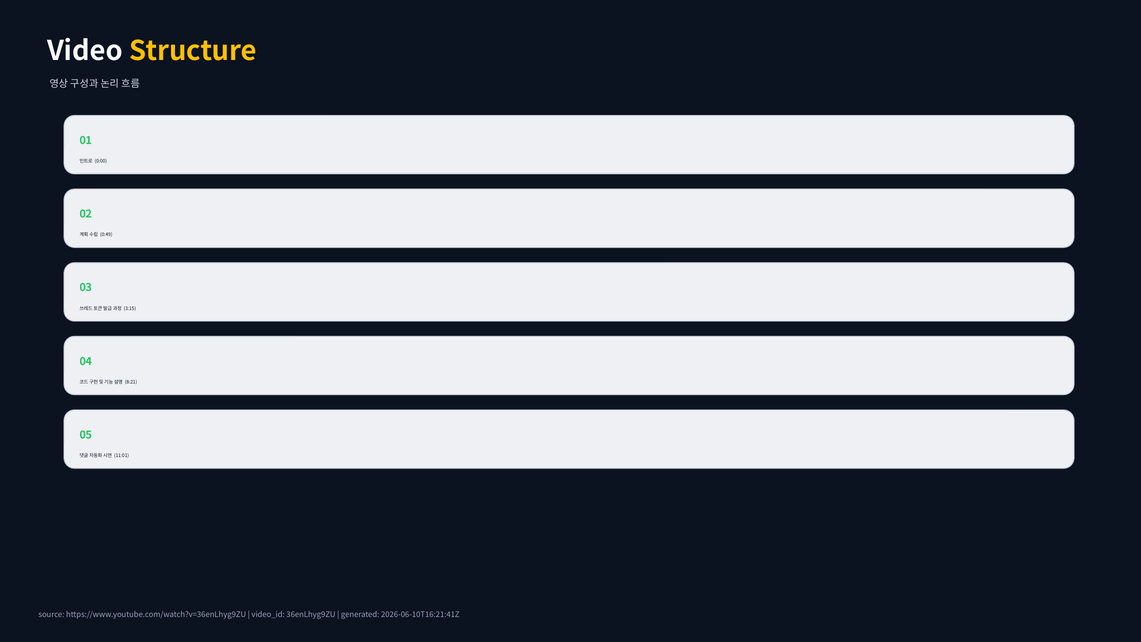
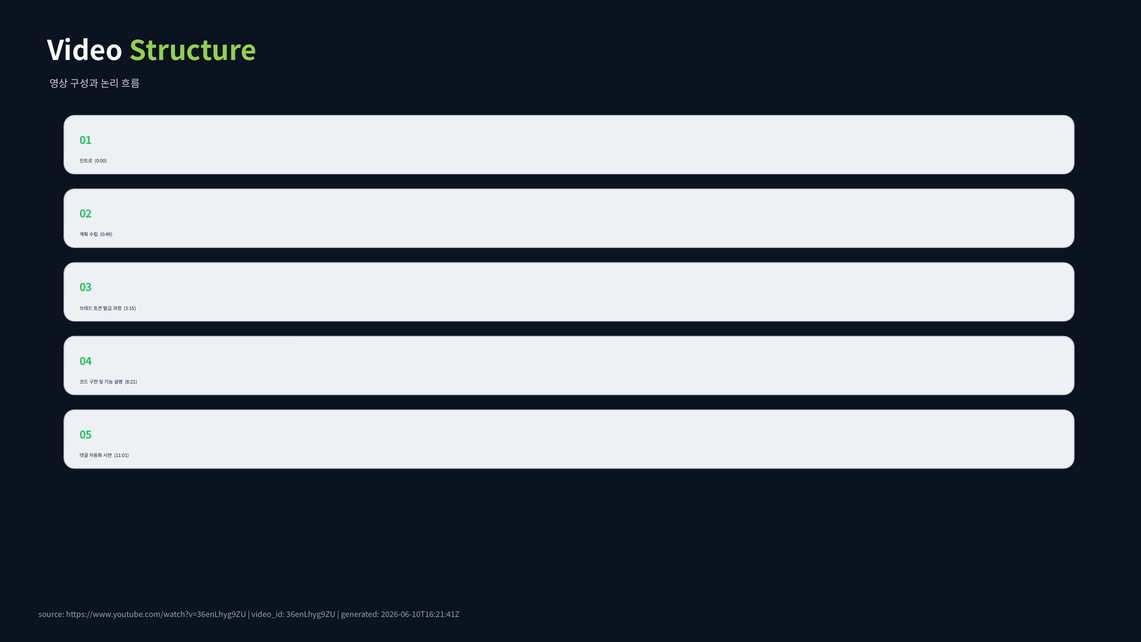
Structure colour: yellow -> light green
